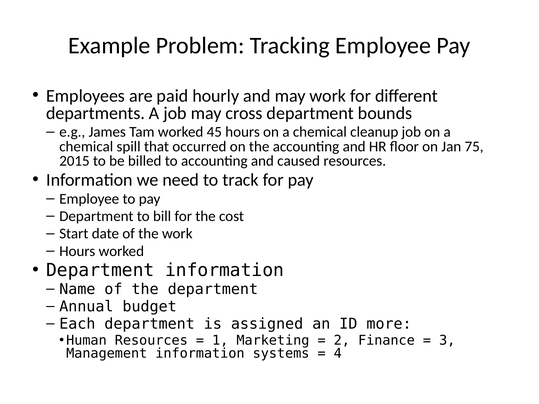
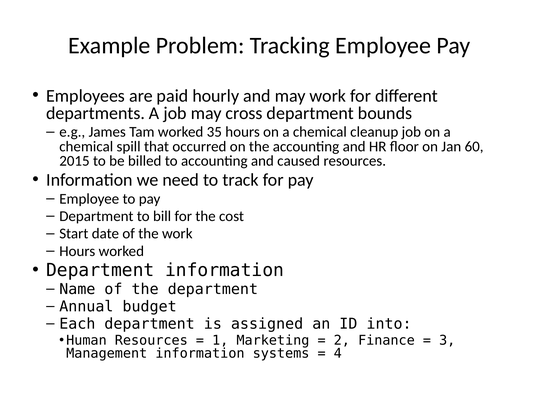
45: 45 -> 35
75: 75 -> 60
more: more -> into
